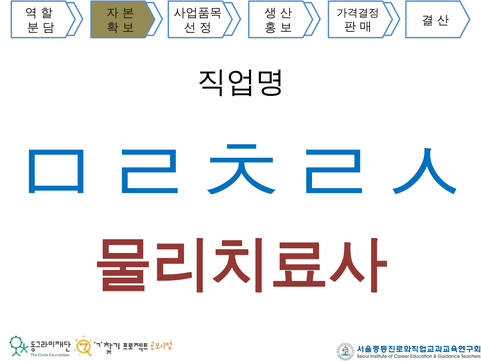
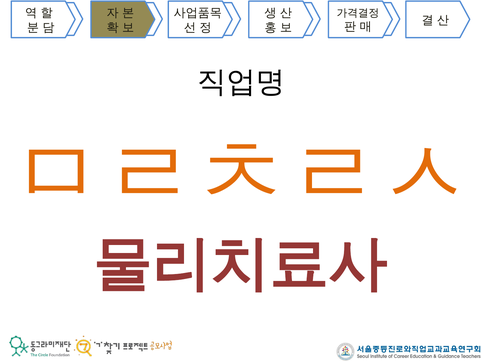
ㅁㄹㅊㄹㅅ colour: blue -> orange
